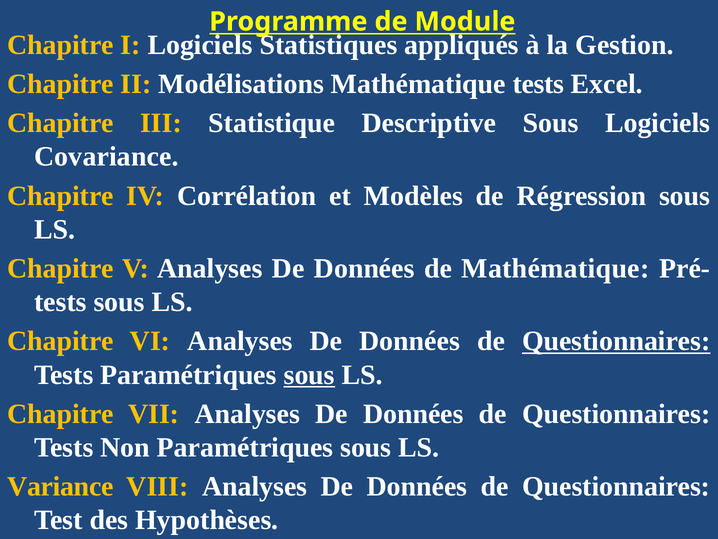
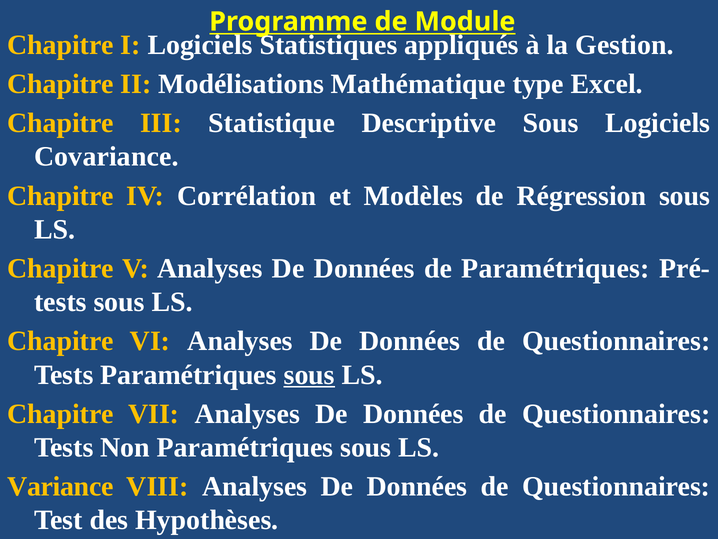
Mathématique tests: tests -> type
de Mathématique: Mathématique -> Paramétriques
Questionnaires at (616, 341) underline: present -> none
